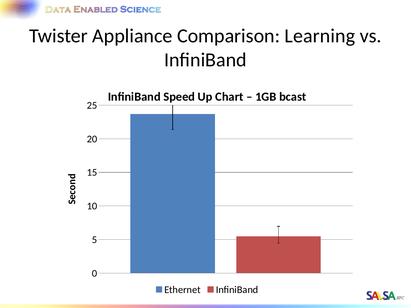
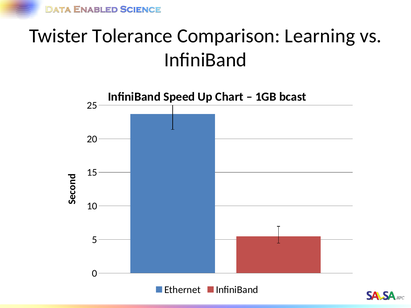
Appliance: Appliance -> Tolerance
